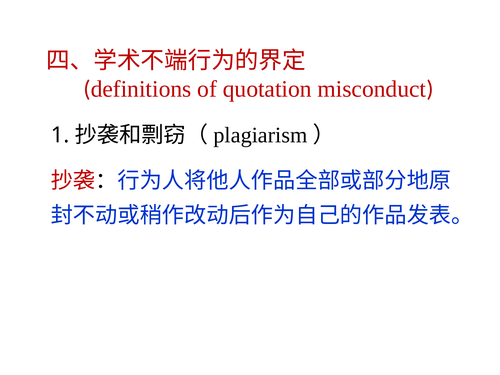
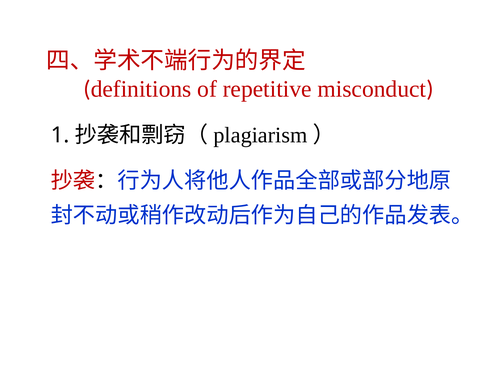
quotation: quotation -> repetitive
